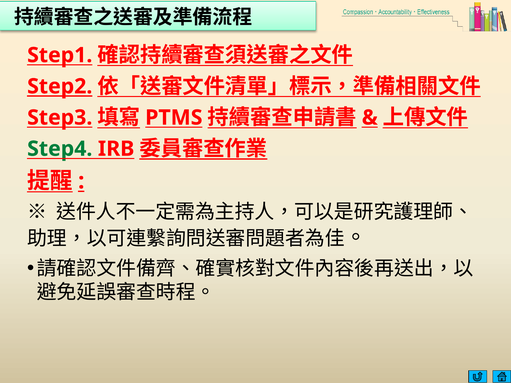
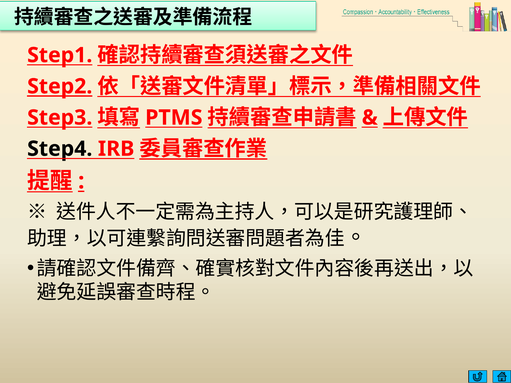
Step4 colour: green -> black
